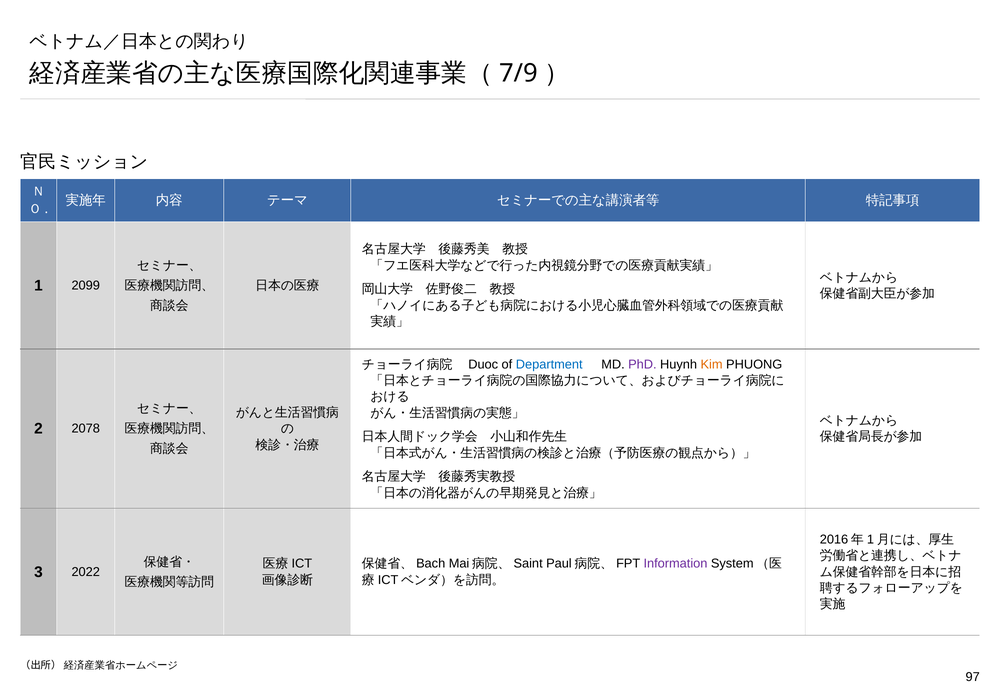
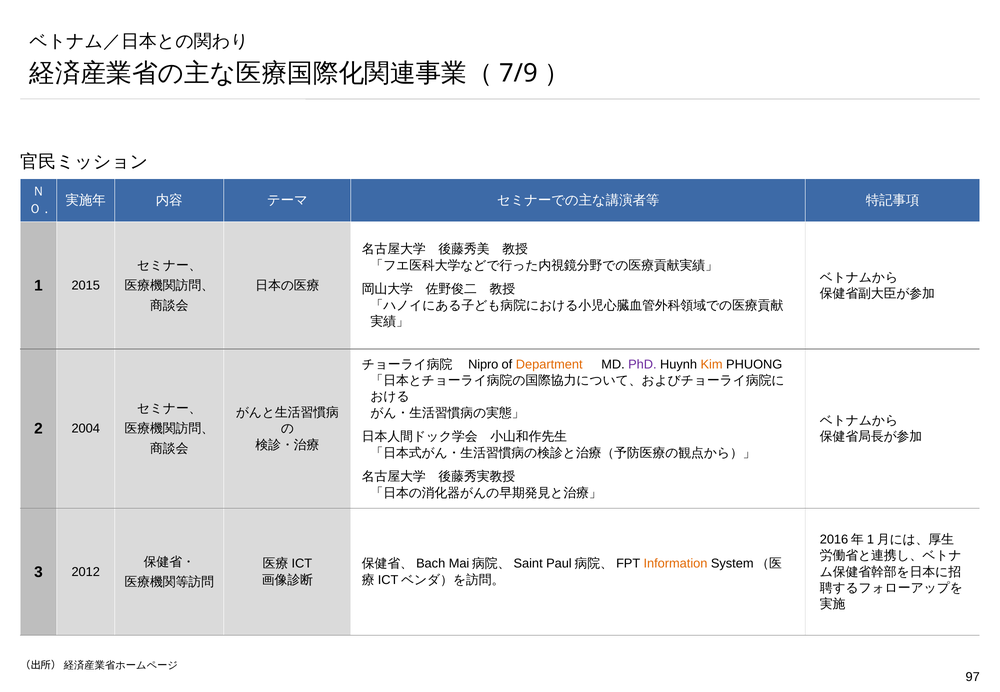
2099: 2099 -> 2015
Duoc: Duoc -> Nipro
Department colour: blue -> orange
2078: 2078 -> 2004
Information colour: purple -> orange
2022: 2022 -> 2012
